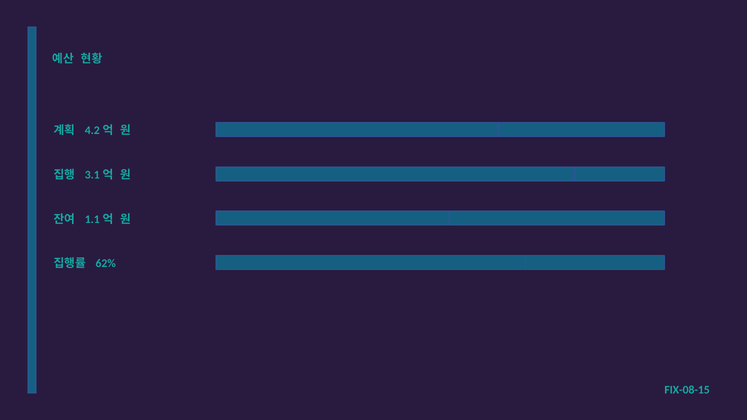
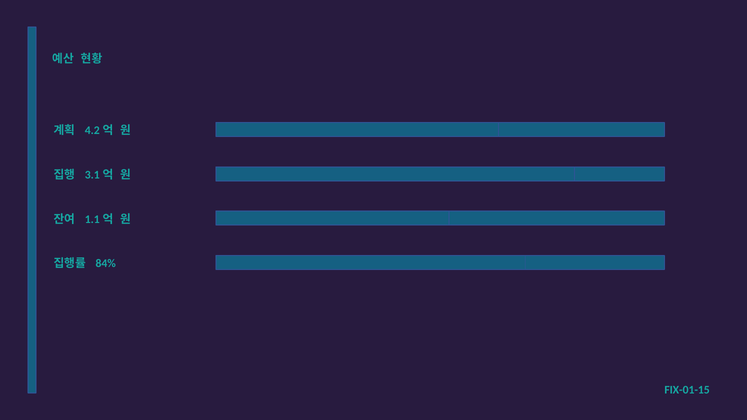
62%: 62% -> 84%
FIX-08-15: FIX-08-15 -> FIX-01-15
